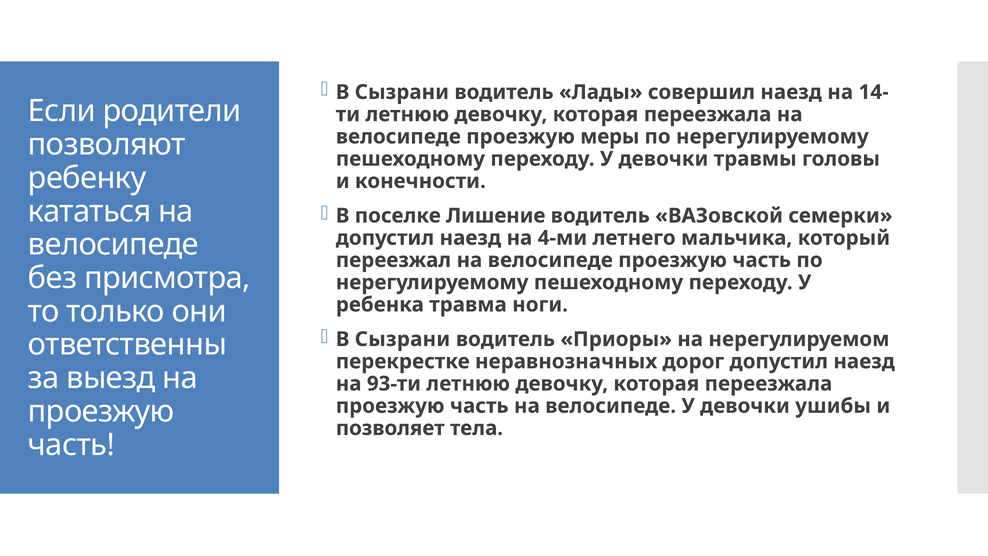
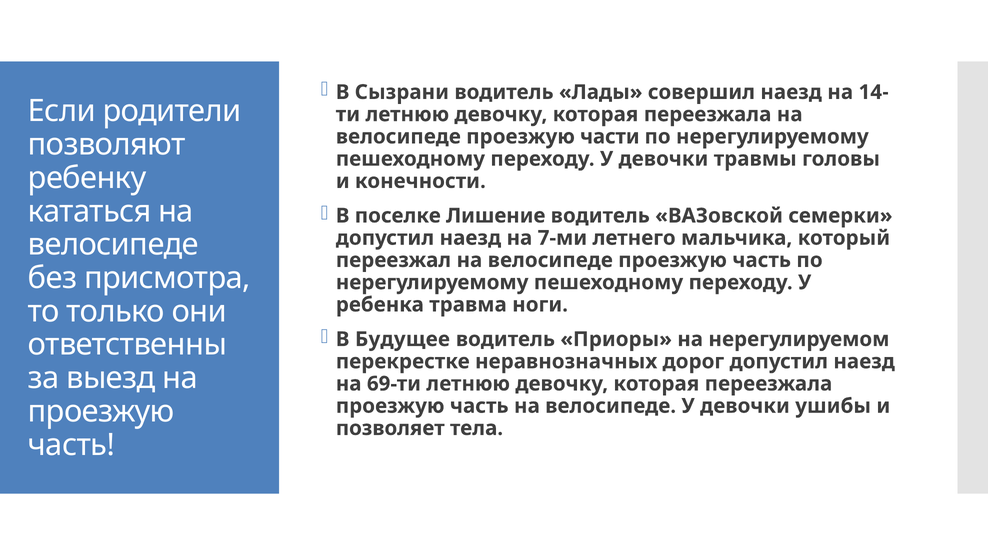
меры: меры -> части
4-ми: 4-ми -> 7-ми
Сызрани at (402, 339): Сызрани -> Будущее
93-ти: 93-ти -> 69-ти
